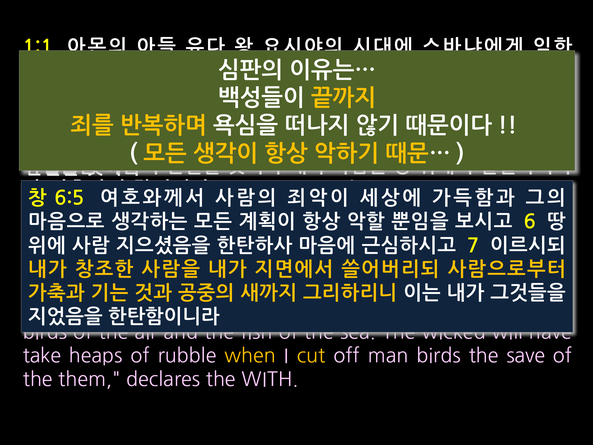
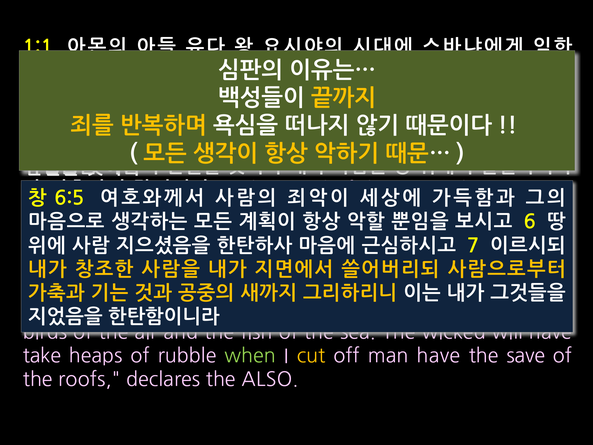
when colour: yellow -> light green
man birds: birds -> have
them: them -> roofs
WITH: WITH -> ALSO
